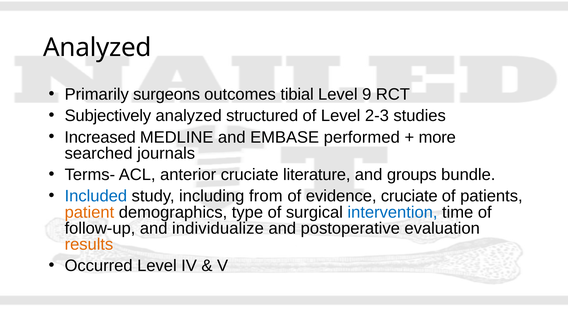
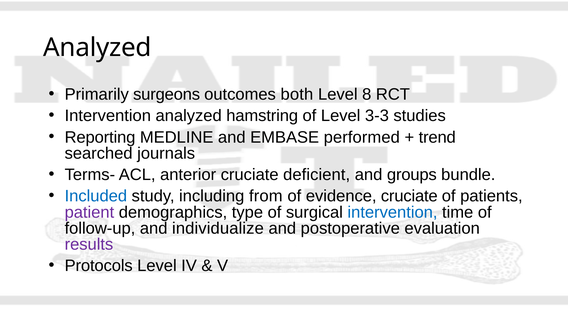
tibial: tibial -> both
9: 9 -> 8
Subjectively at (108, 116): Subjectively -> Intervention
structured: structured -> hamstring
2-3: 2-3 -> 3-3
Increased: Increased -> Reporting
more: more -> trend
literature: literature -> deficient
patient colour: orange -> purple
results colour: orange -> purple
Occurred: Occurred -> Protocols
